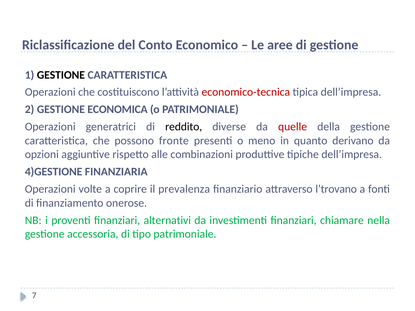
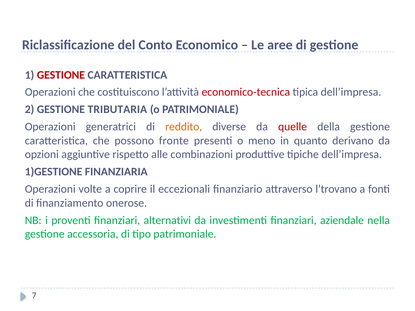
GESTIONE at (61, 75) colour: black -> red
ECONOMICA: ECONOMICA -> TRIBUTARIA
reddito colour: black -> orange
4)GESTIONE: 4)GESTIONE -> 1)GESTIONE
prevalenza: prevalenza -> eccezionali
chiamare: chiamare -> aziendale
